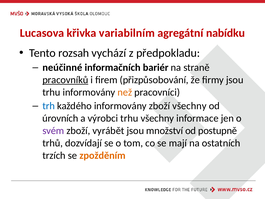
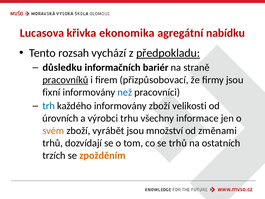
variabilním: variabilním -> ekonomika
předpokladu underline: none -> present
neúčinné: neúčinné -> důsledku
přizpůsobování: přizpůsobování -> přizpůsobovací
trhu at (51, 92): trhu -> fixní
než colour: orange -> blue
zboží všechny: všechny -> velikosti
svém colour: purple -> orange
postupně: postupně -> změnami
se mají: mají -> trhů
